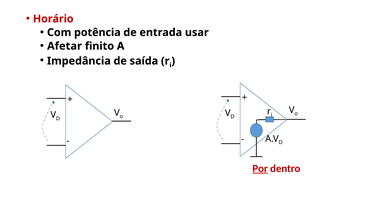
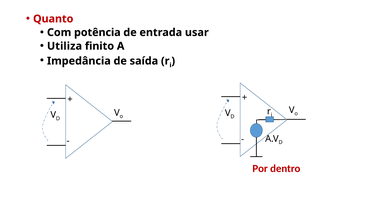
Horário: Horário -> Quanto
Afetar: Afetar -> Utiliza
Por underline: present -> none
